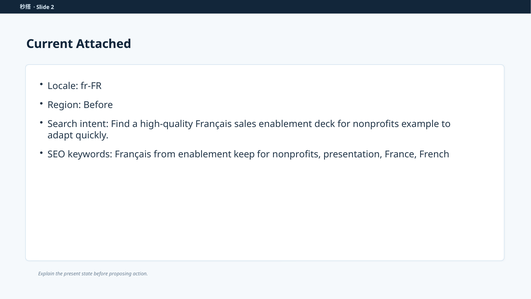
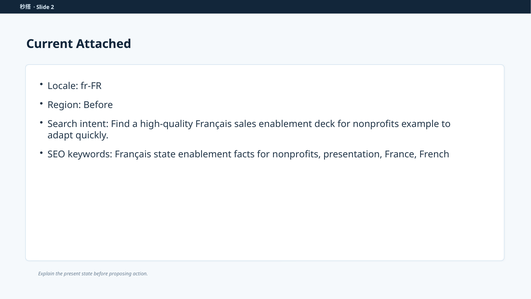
Français from: from -> state
keep: keep -> facts
